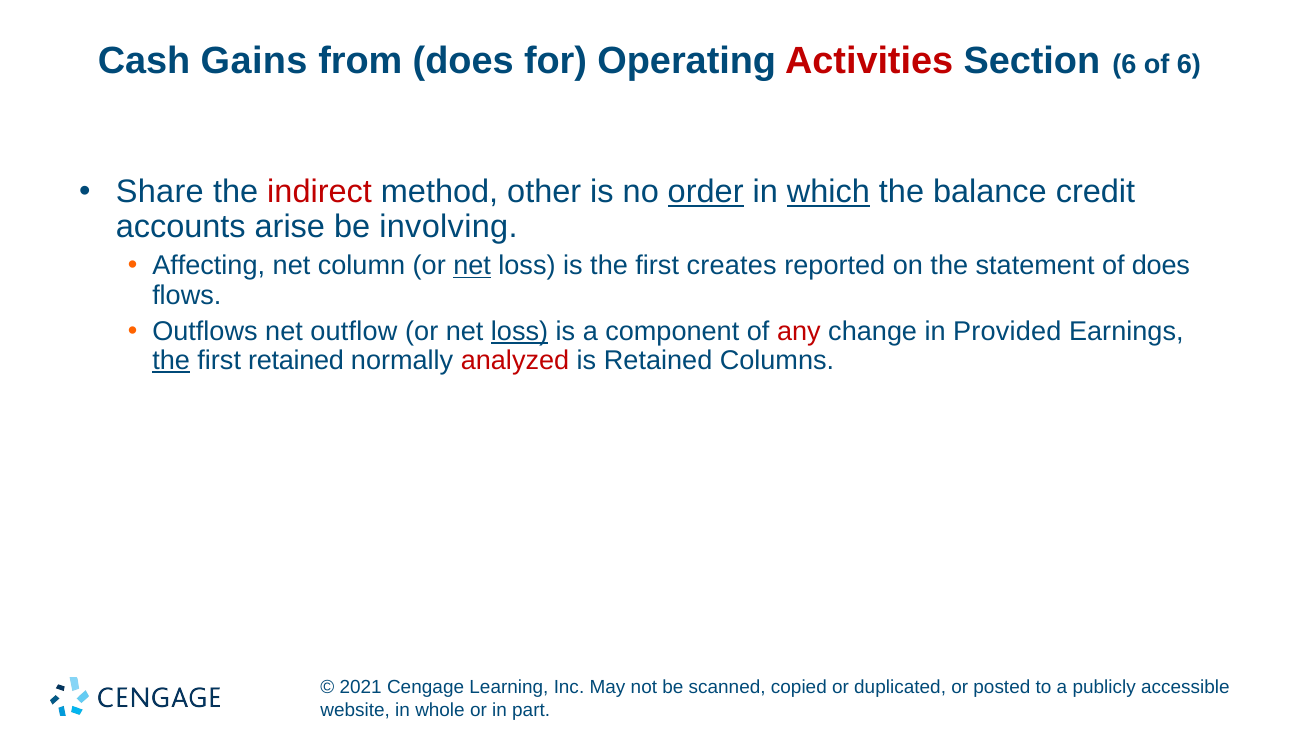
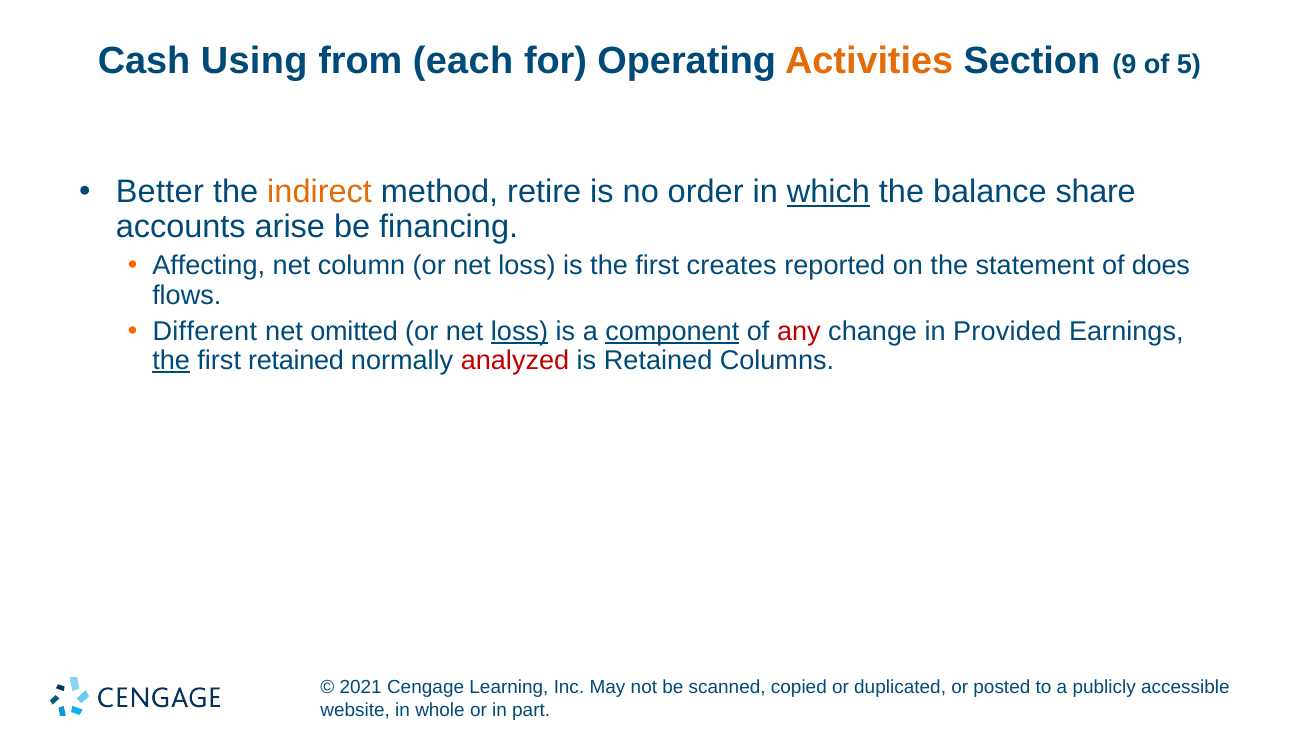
Gains: Gains -> Using
from does: does -> each
Activities colour: red -> orange
Section 6: 6 -> 9
of 6: 6 -> 5
Share: Share -> Better
indirect colour: red -> orange
other: other -> retire
order underline: present -> none
credit: credit -> share
involving: involving -> financing
net at (472, 266) underline: present -> none
Outflows: Outflows -> Different
outflow: outflow -> omitted
component underline: none -> present
